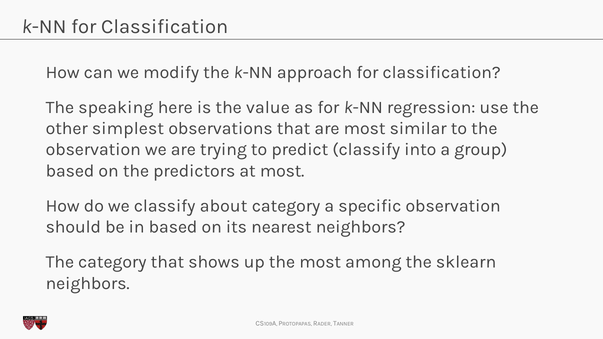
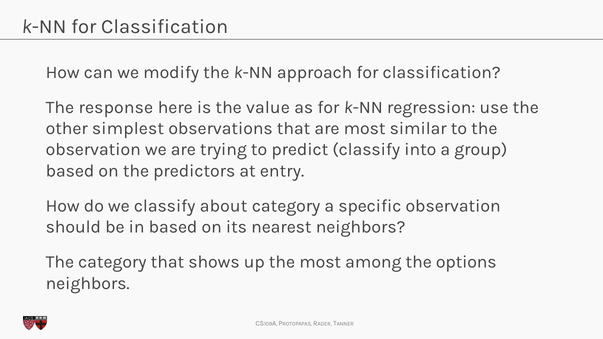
speaking: speaking -> response
at most: most -> entry
sklearn: sklearn -> options
